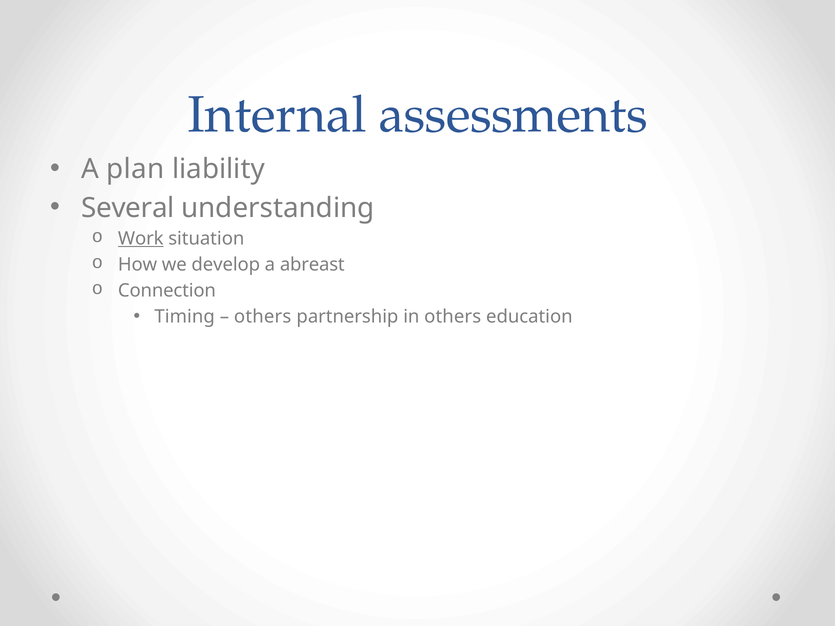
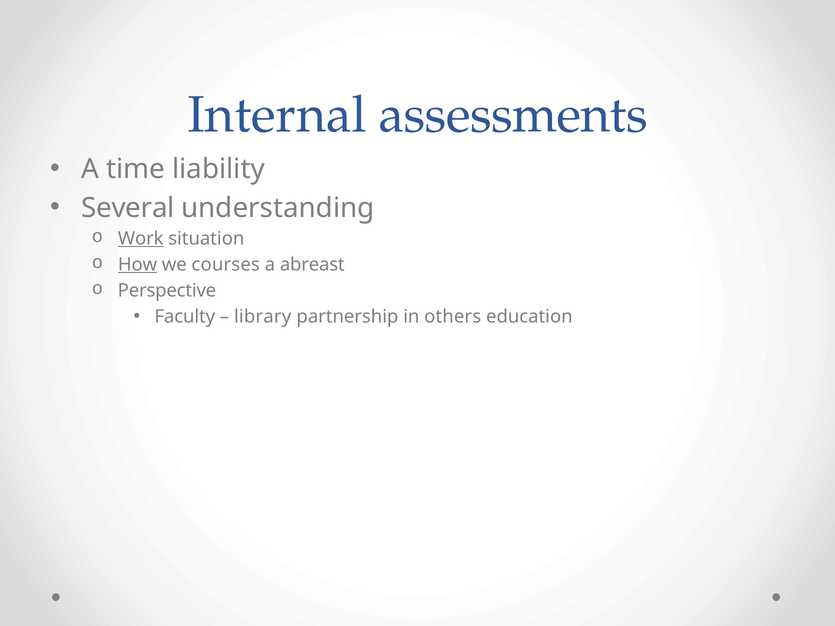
plan: plan -> time
How underline: none -> present
develop: develop -> courses
Connection: Connection -> Perspective
Timing: Timing -> Faculty
others at (263, 317): others -> library
